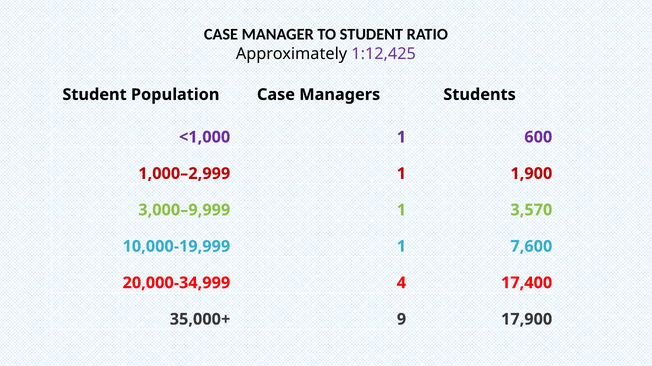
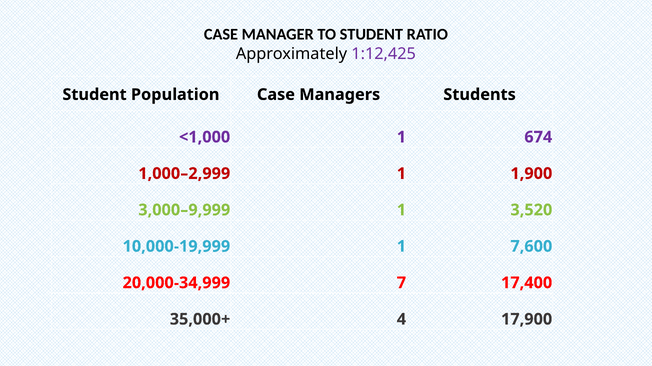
600: 600 -> 674
3,570: 3,570 -> 3,520
4: 4 -> 7
9: 9 -> 4
